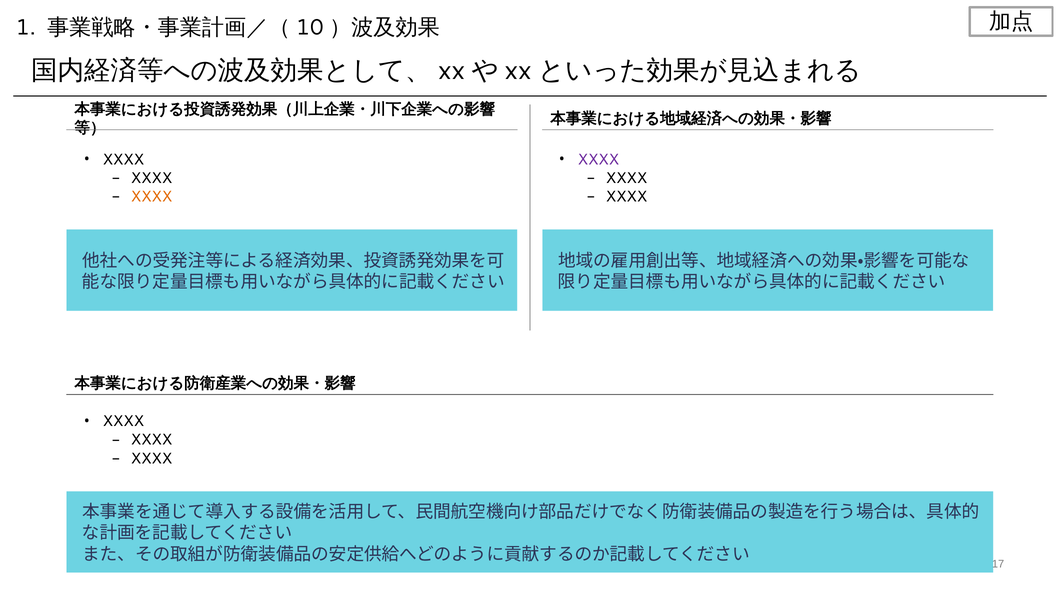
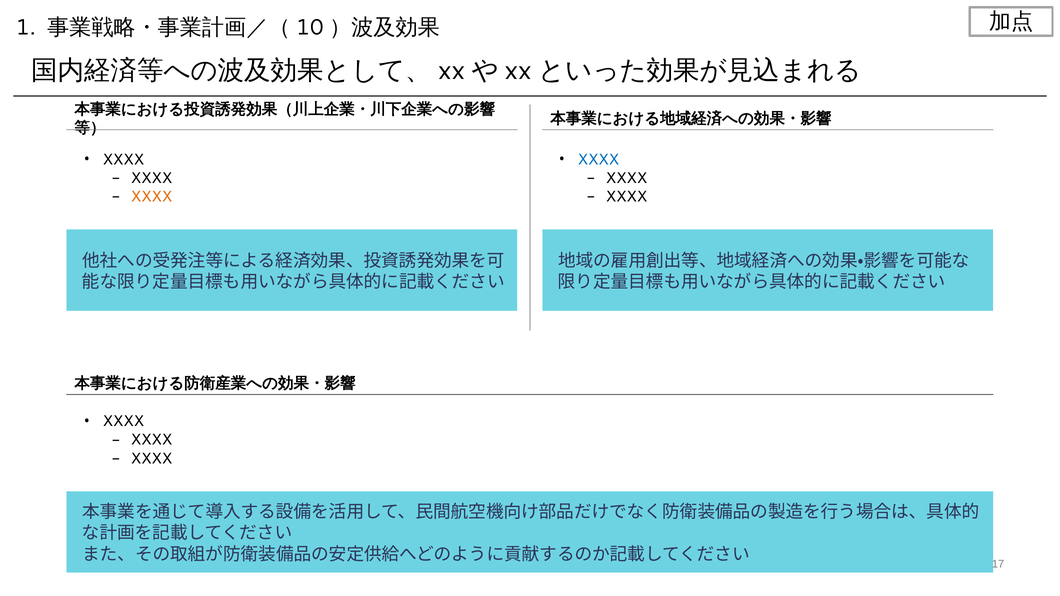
XXXX at (598, 160) colour: purple -> blue
